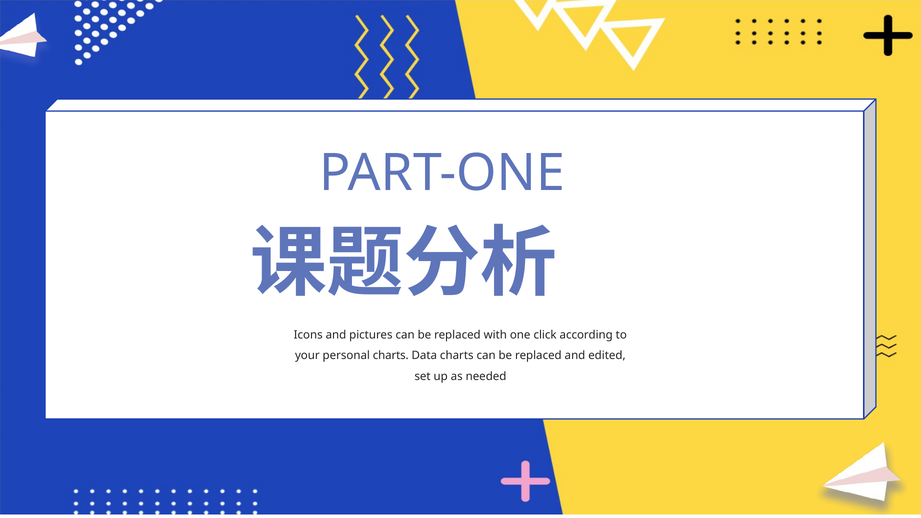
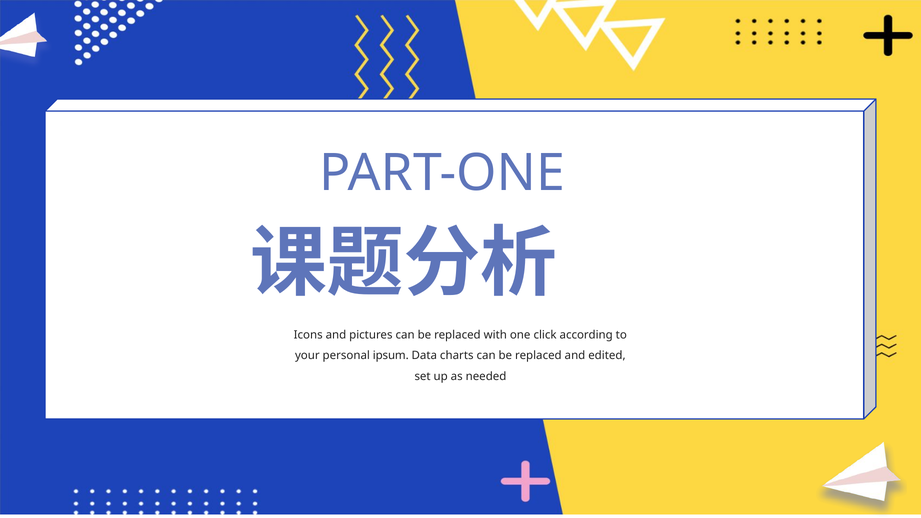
personal charts: charts -> ipsum
